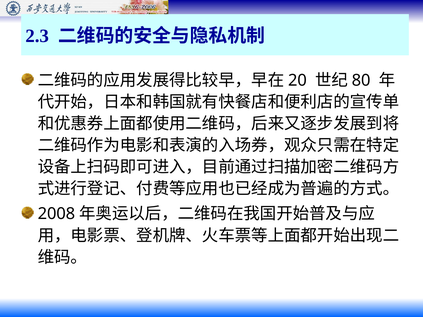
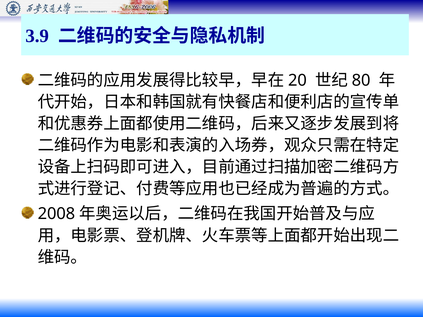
2.3: 2.3 -> 3.9
